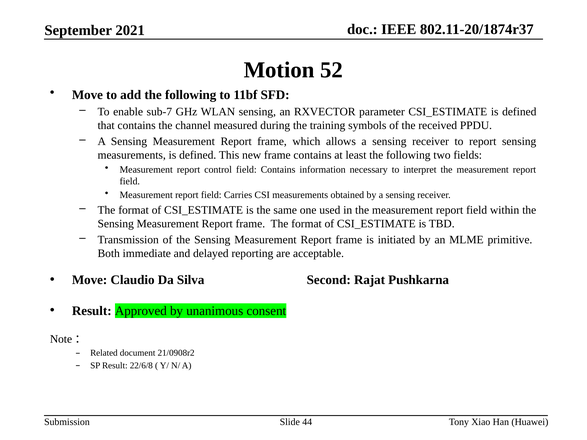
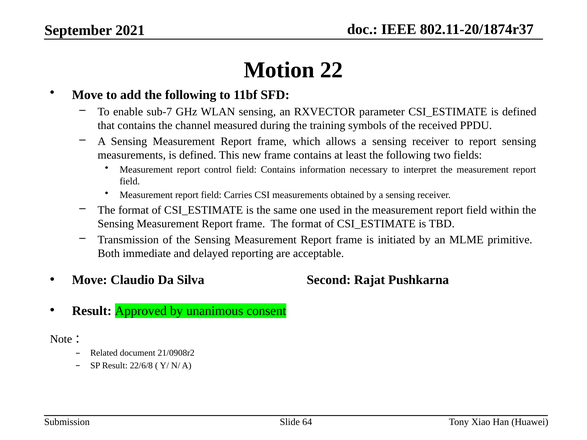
52: 52 -> 22
44: 44 -> 64
